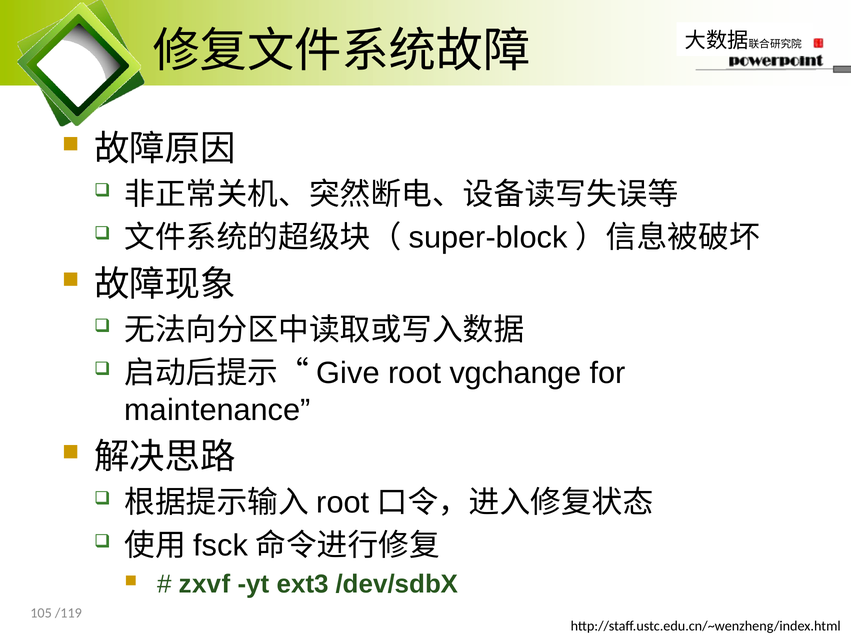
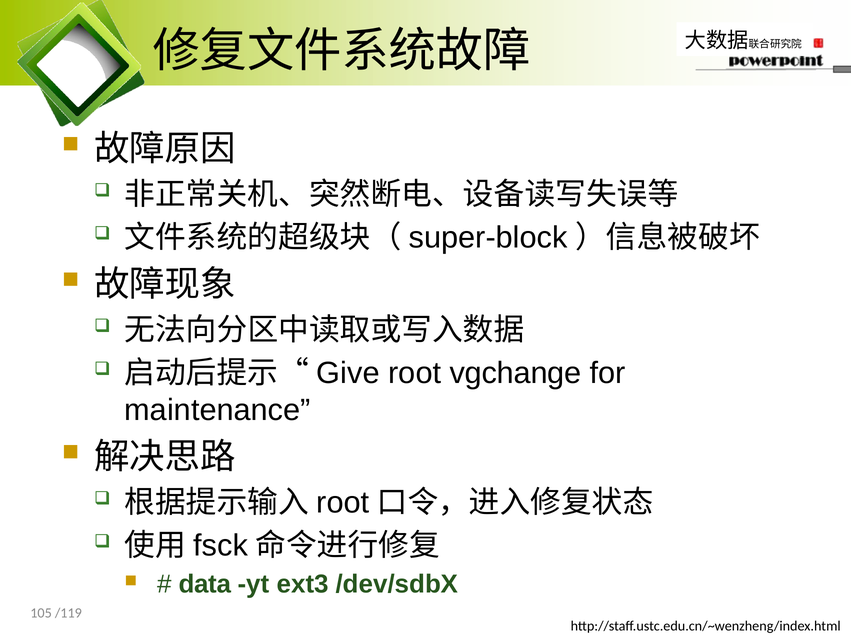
zxvf: zxvf -> data
